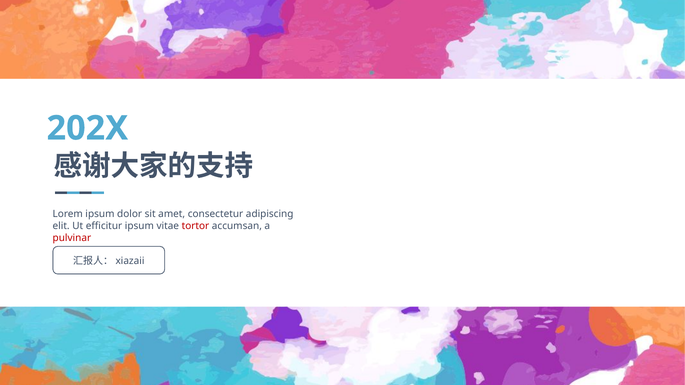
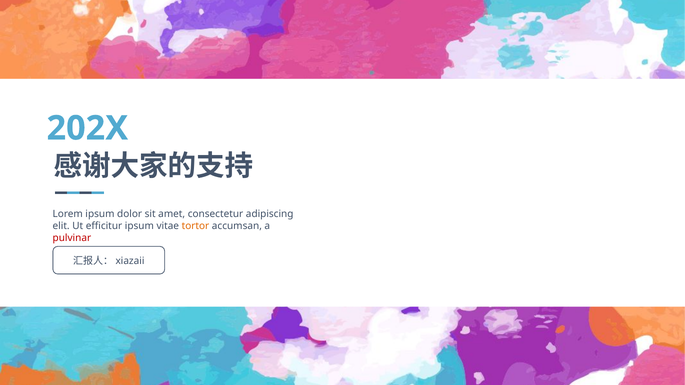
tortor colour: red -> orange
